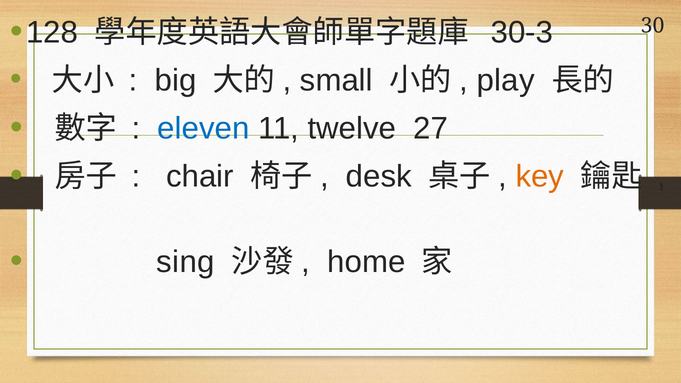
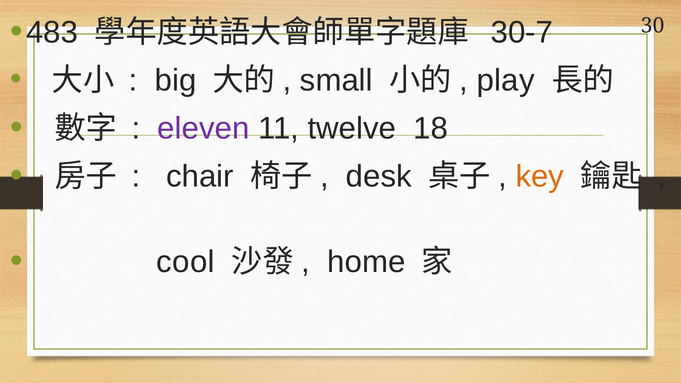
128: 128 -> 483
30-3: 30-3 -> 30-7
eleven colour: blue -> purple
27: 27 -> 18
sing: sing -> cool
